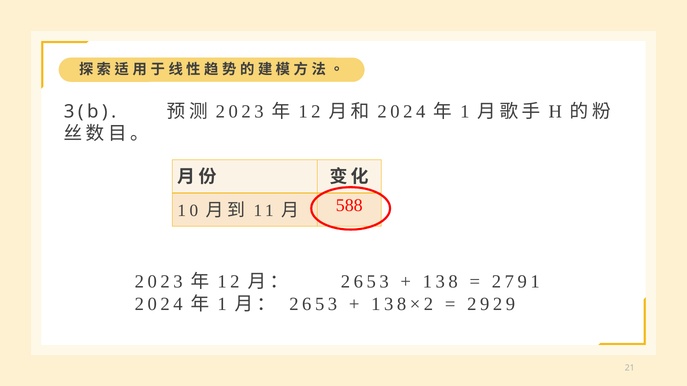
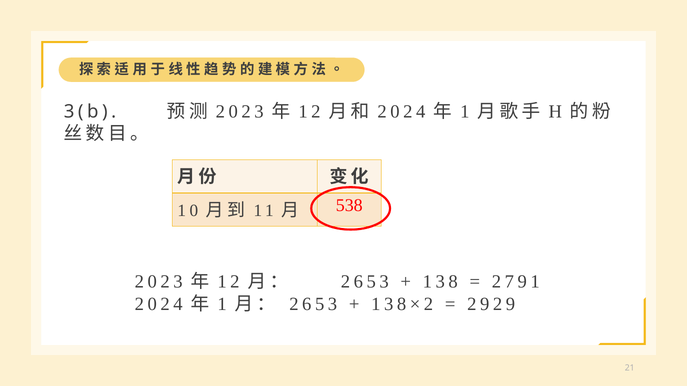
588: 588 -> 538
